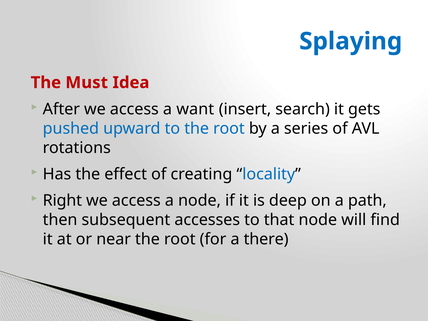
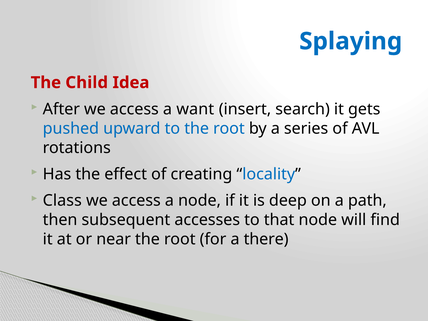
Must: Must -> Child
Right: Right -> Class
